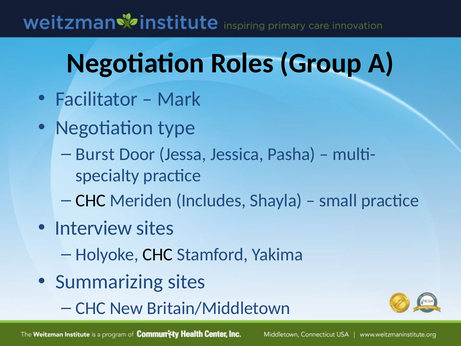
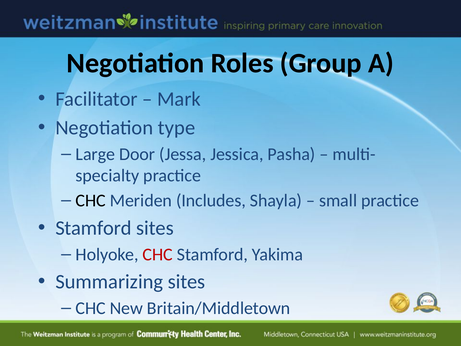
Burst: Burst -> Large
Interview at (94, 228): Interview -> Stamford
CHC at (158, 254) colour: black -> red
